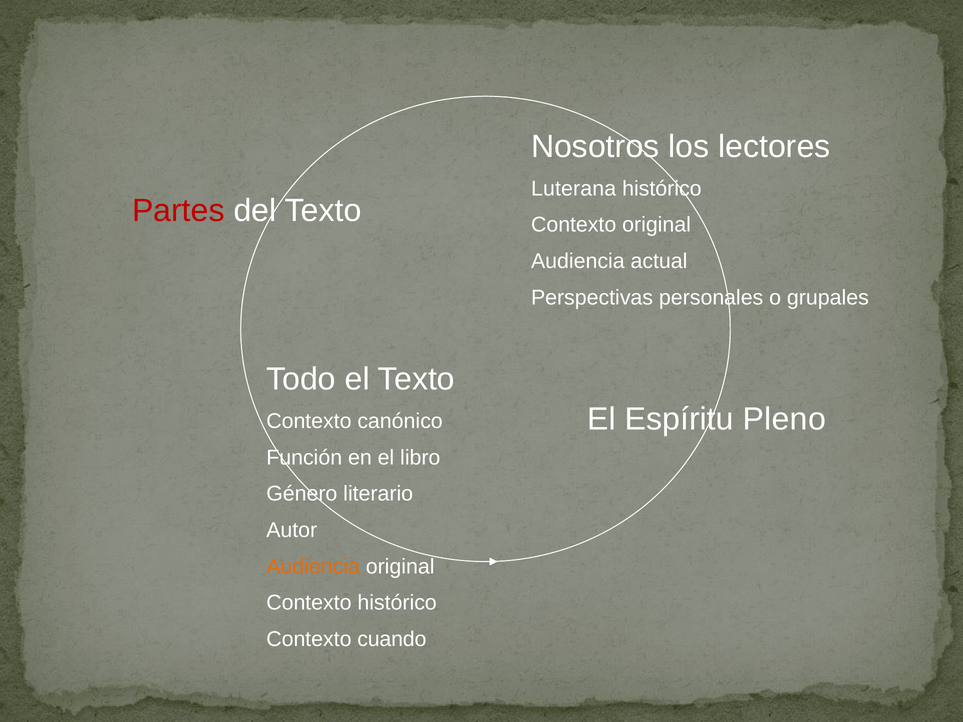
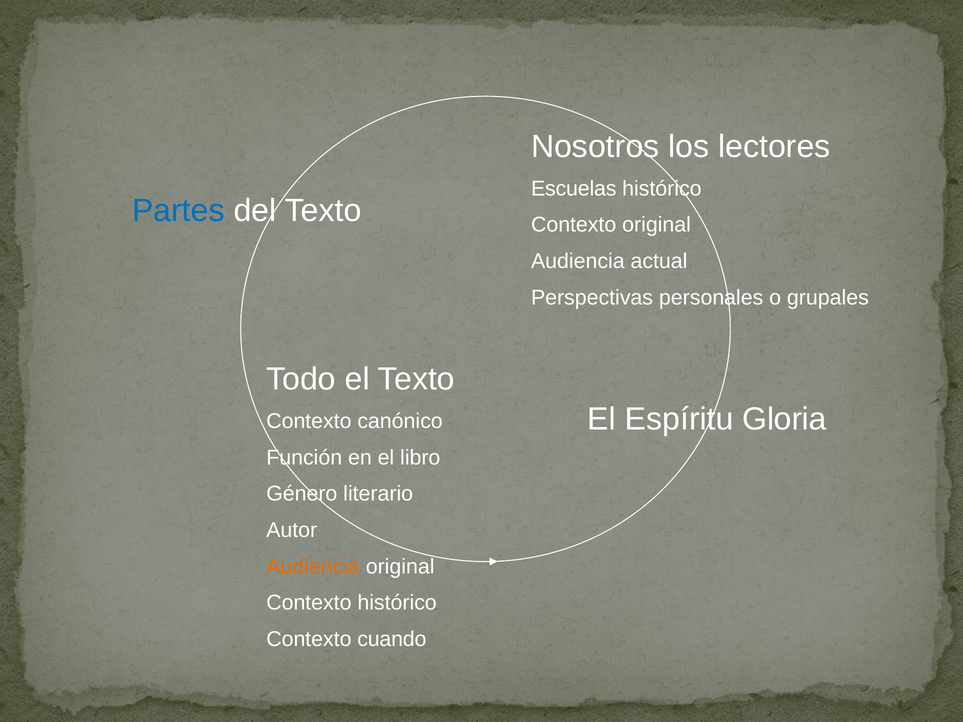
Luterana: Luterana -> Escuelas
Partes colour: red -> blue
Pleno: Pleno -> Gloria
